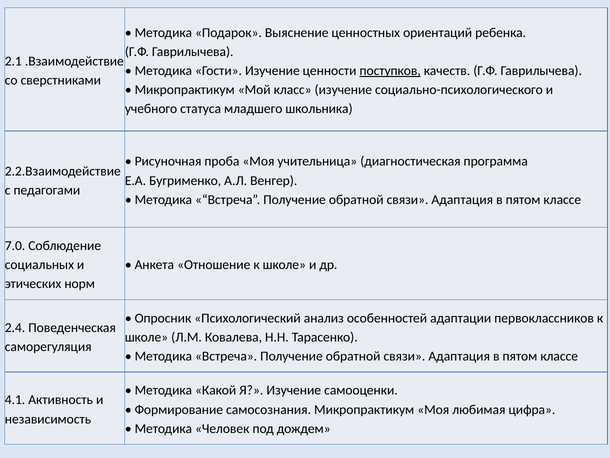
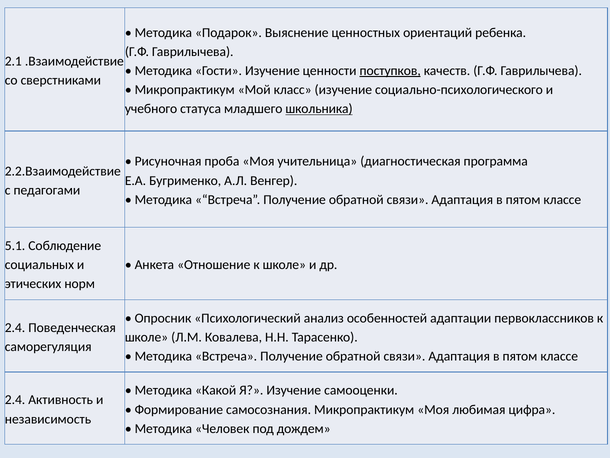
школьника underline: none -> present
7.0: 7.0 -> 5.1
4.1 at (15, 400): 4.1 -> 2.4
